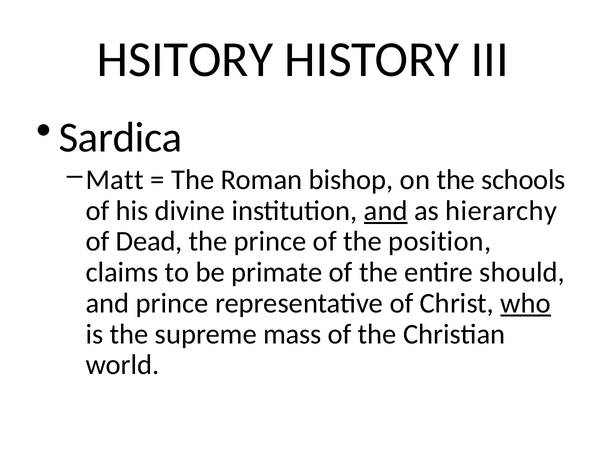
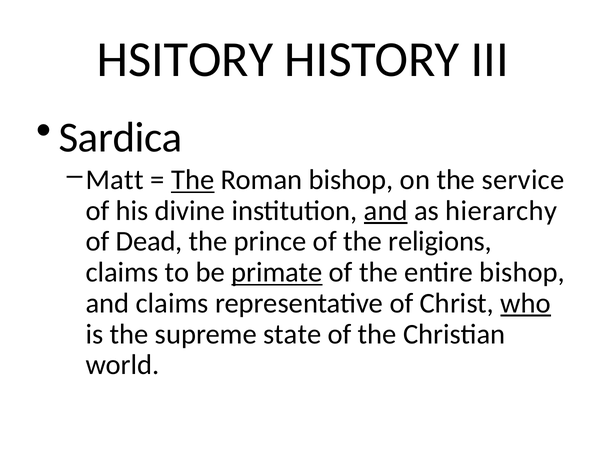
The at (193, 180) underline: none -> present
schools: schools -> service
position: position -> religions
primate underline: none -> present
entire should: should -> bishop
and prince: prince -> claims
mass: mass -> state
